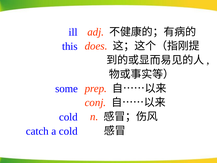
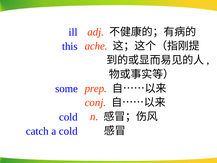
does: does -> ache
